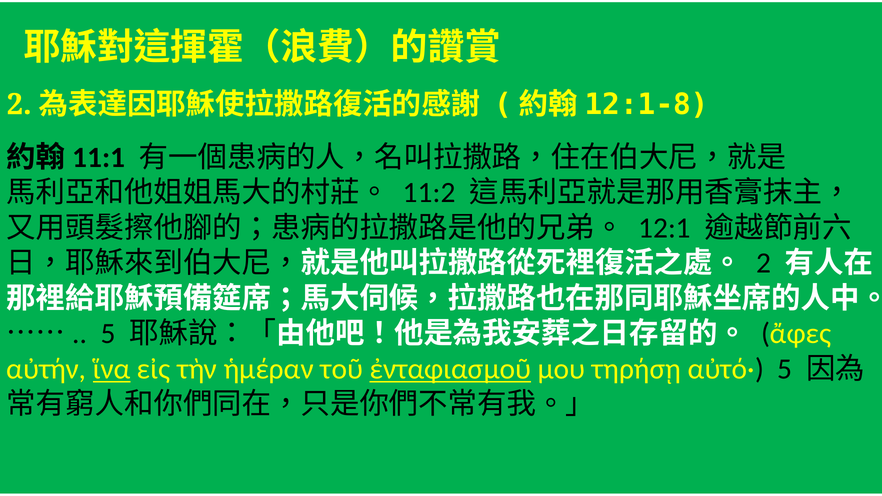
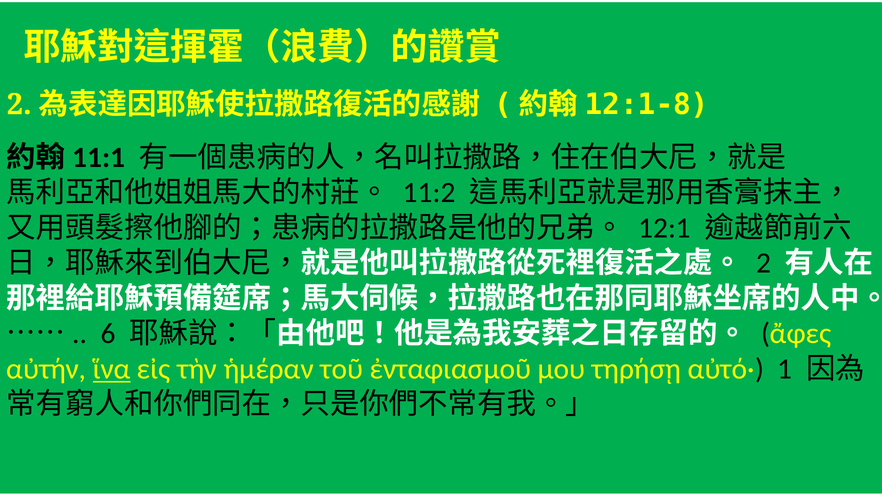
5 at (108, 334): 5 -> 6
ἐνταφιασμοῦ underline: present -> none
αὐτό· 5: 5 -> 1
